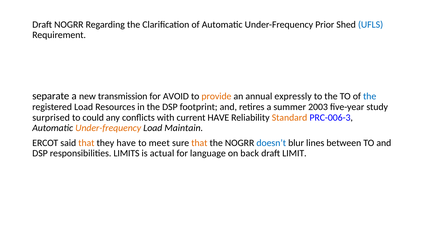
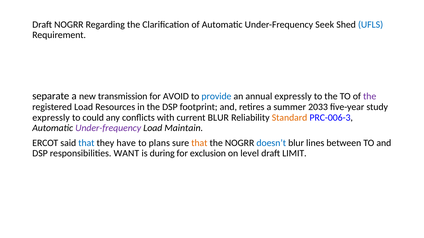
Prior: Prior -> Seek
provide colour: orange -> blue
the at (370, 97) colour: blue -> purple
2003: 2003 -> 2033
surprised at (51, 118): surprised -> expressly
current HAVE: HAVE -> BLUR
Under-frequency at (108, 128) colour: orange -> purple
that at (86, 143) colour: orange -> blue
meet: meet -> plans
LIMITS: LIMITS -> WANT
actual: actual -> during
language: language -> exclusion
back: back -> level
